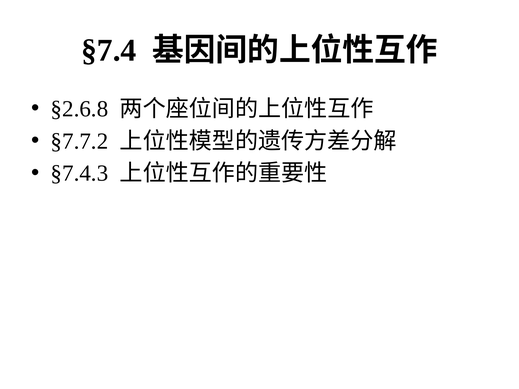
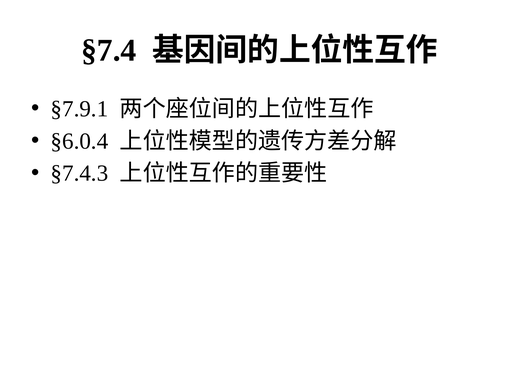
§2.6.8: §2.6.8 -> §7.9.1
§7.7.2: §7.7.2 -> §6.0.4
